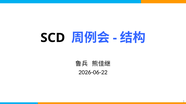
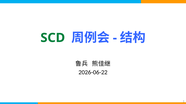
SCD colour: black -> green
